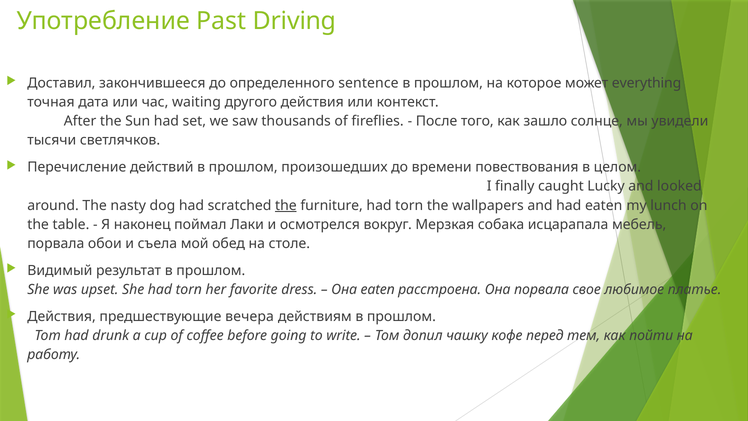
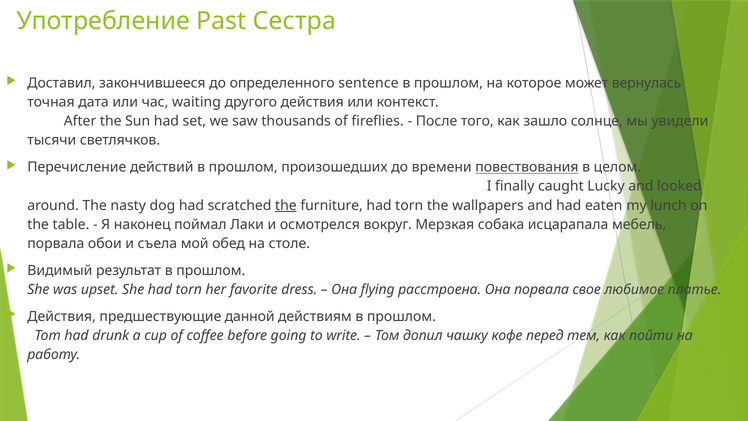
Driving: Driving -> Сестра
everything: everything -> вернулась
повествования underline: none -> present
Она eaten: eaten -> flying
вечера: вечера -> данной
